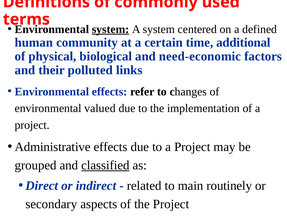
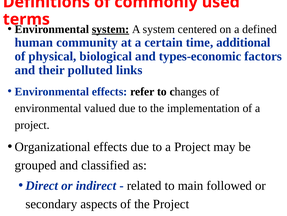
need-economic: need-economic -> types-economic
Administrative: Administrative -> Organizational
classified underline: present -> none
routinely: routinely -> followed
